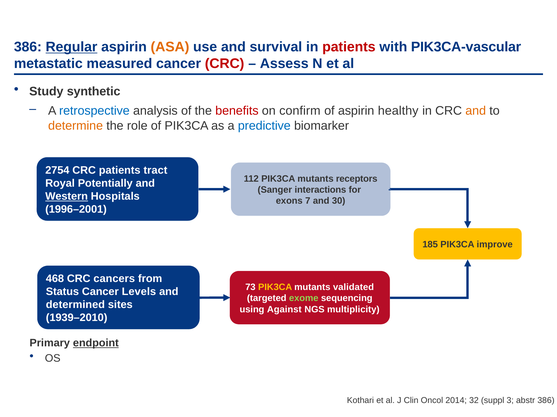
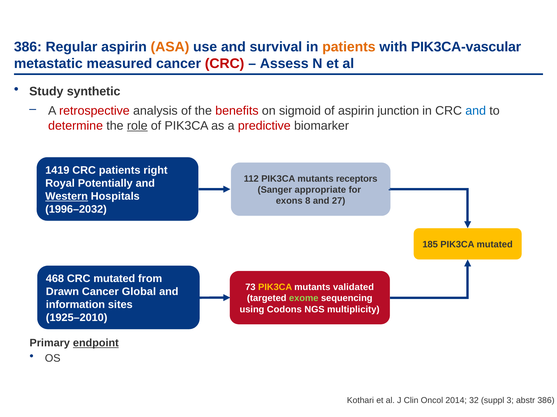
Regular underline: present -> none
patients at (349, 47) colour: red -> orange
retrospective colour: blue -> red
confirm: confirm -> sigmoid
healthy: healthy -> junction
and at (476, 111) colour: orange -> blue
determine colour: orange -> red
role underline: none -> present
predictive colour: blue -> red
2754: 2754 -> 1419
tract: tract -> right
interactions: interactions -> appropriate
7: 7 -> 8
30: 30 -> 27
1996–2001: 1996–2001 -> 1996–2032
PIK3CA improve: improve -> mutated
CRC cancers: cancers -> mutated
Status: Status -> Drawn
Levels: Levels -> Global
determined: determined -> information
Against: Against -> Codons
1939–2010: 1939–2010 -> 1925–2010
